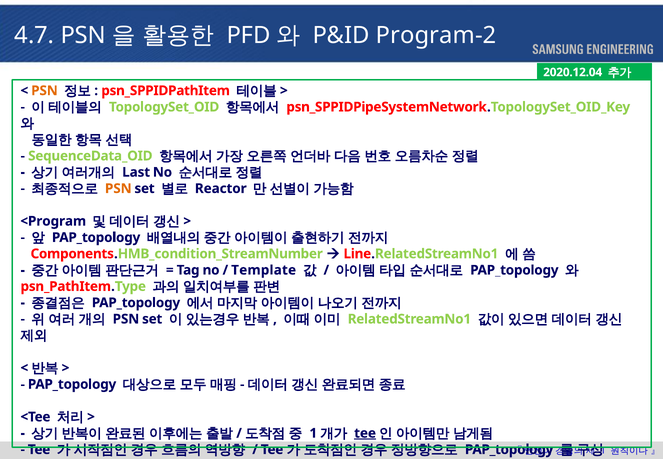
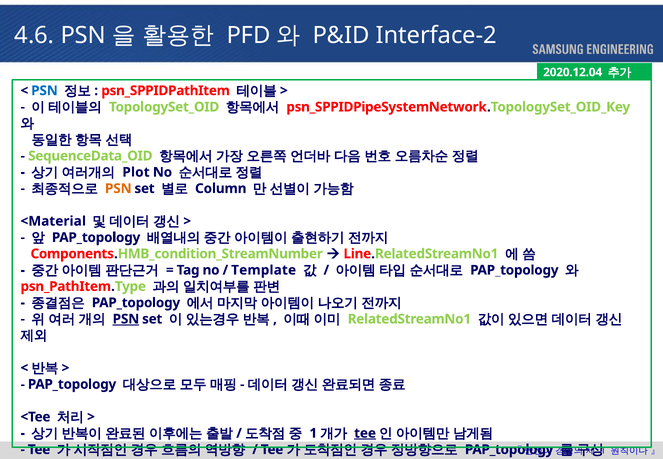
4.7: 4.7 -> 4.6
Program-2: Program-2 -> Interface-2
PSN at (44, 91) colour: orange -> blue
Last: Last -> Plot
Reactor: Reactor -> Column
<Program: <Program -> <Material
PSN at (126, 319) underline: none -> present
